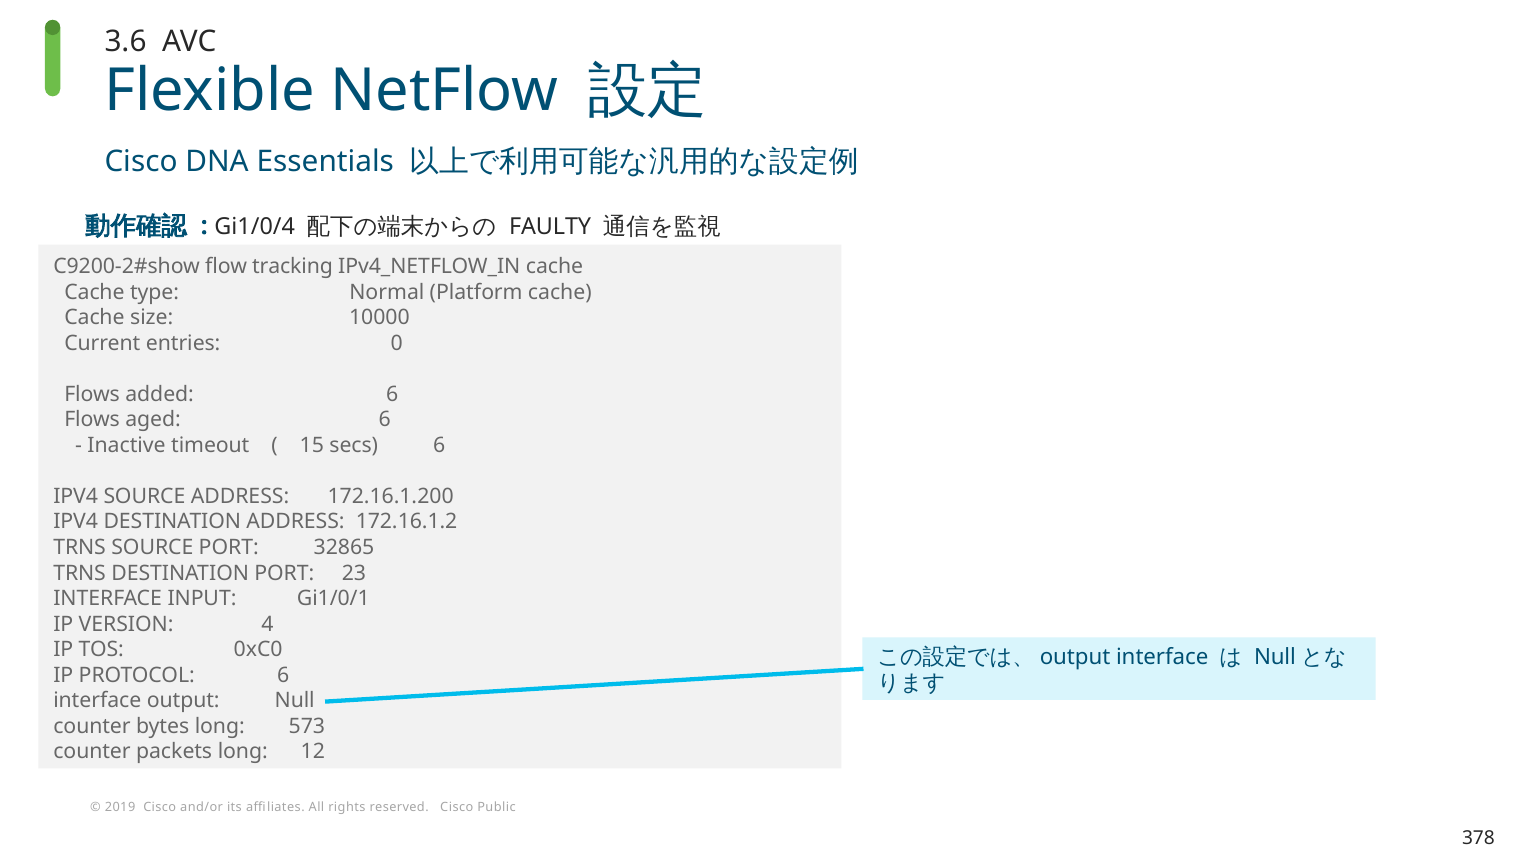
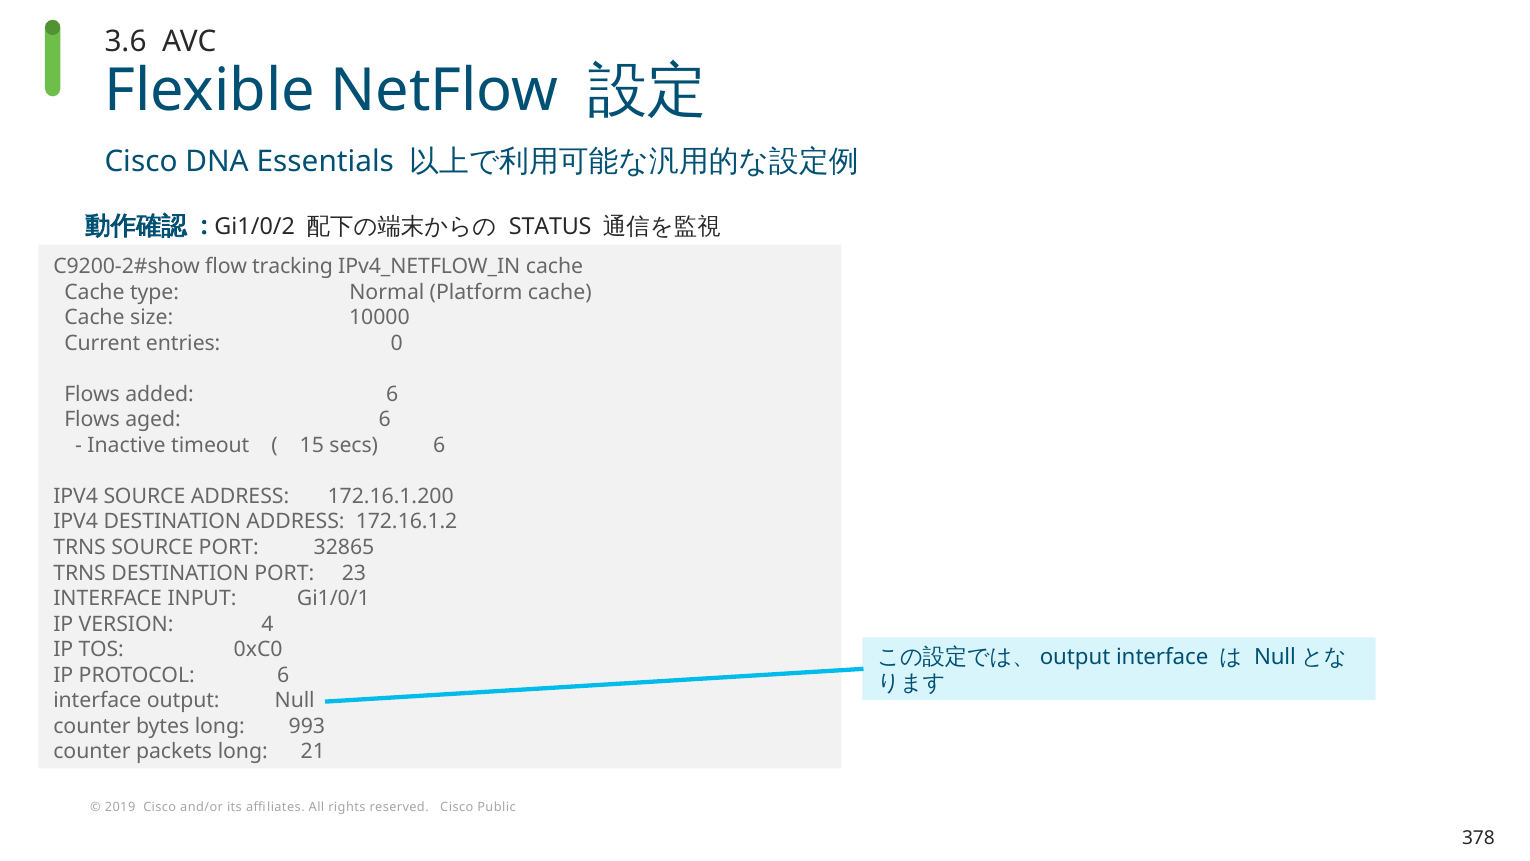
Gi1/0/4: Gi1/0/4 -> Gi1/0/2
FAULTY: FAULTY -> STATUS
573: 573 -> 993
12: 12 -> 21
